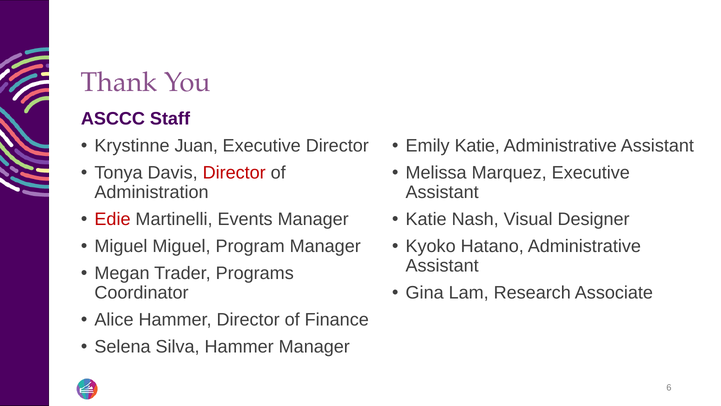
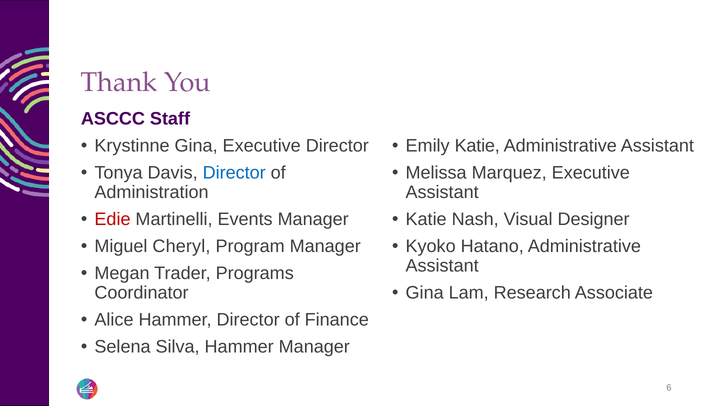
Krystinne Juan: Juan -> Gina
Director at (234, 173) colour: red -> blue
Miguel Miguel: Miguel -> Cheryl
